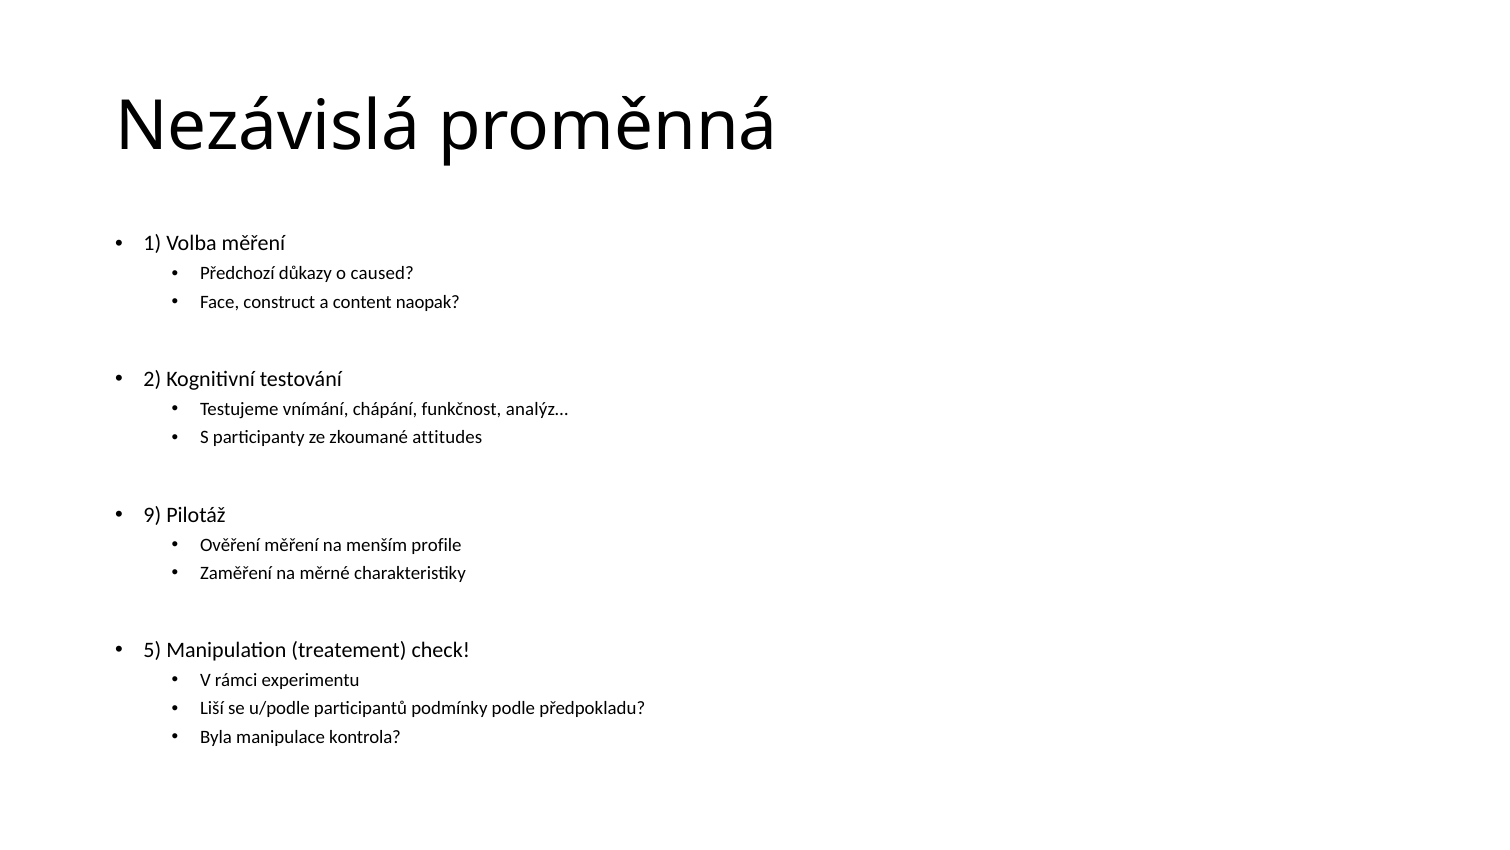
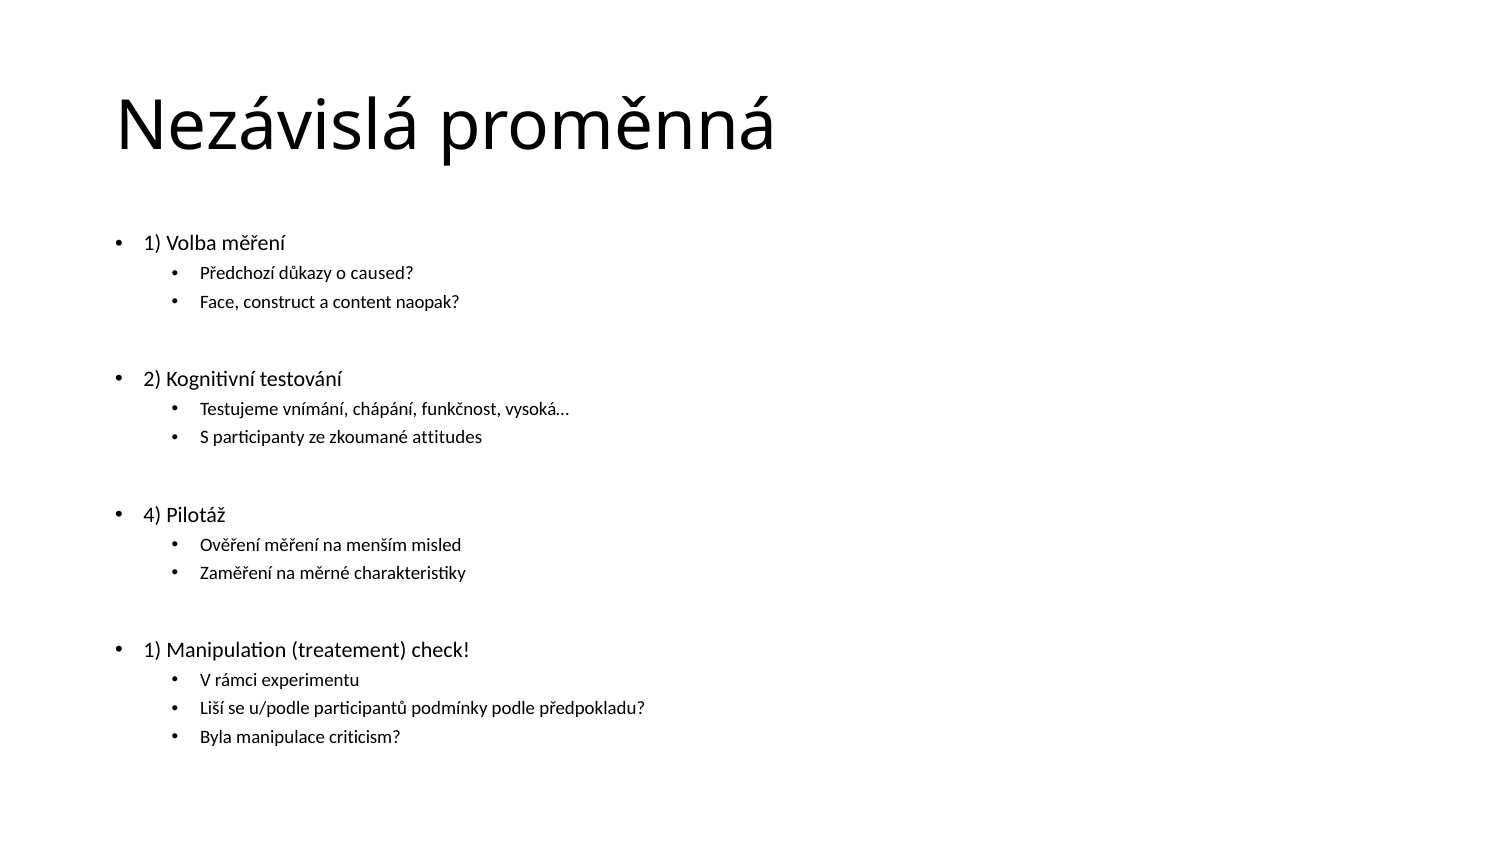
analýz…: analýz… -> vysoká…
9: 9 -> 4
profile: profile -> misled
5 at (152, 650): 5 -> 1
kontrola: kontrola -> criticism
